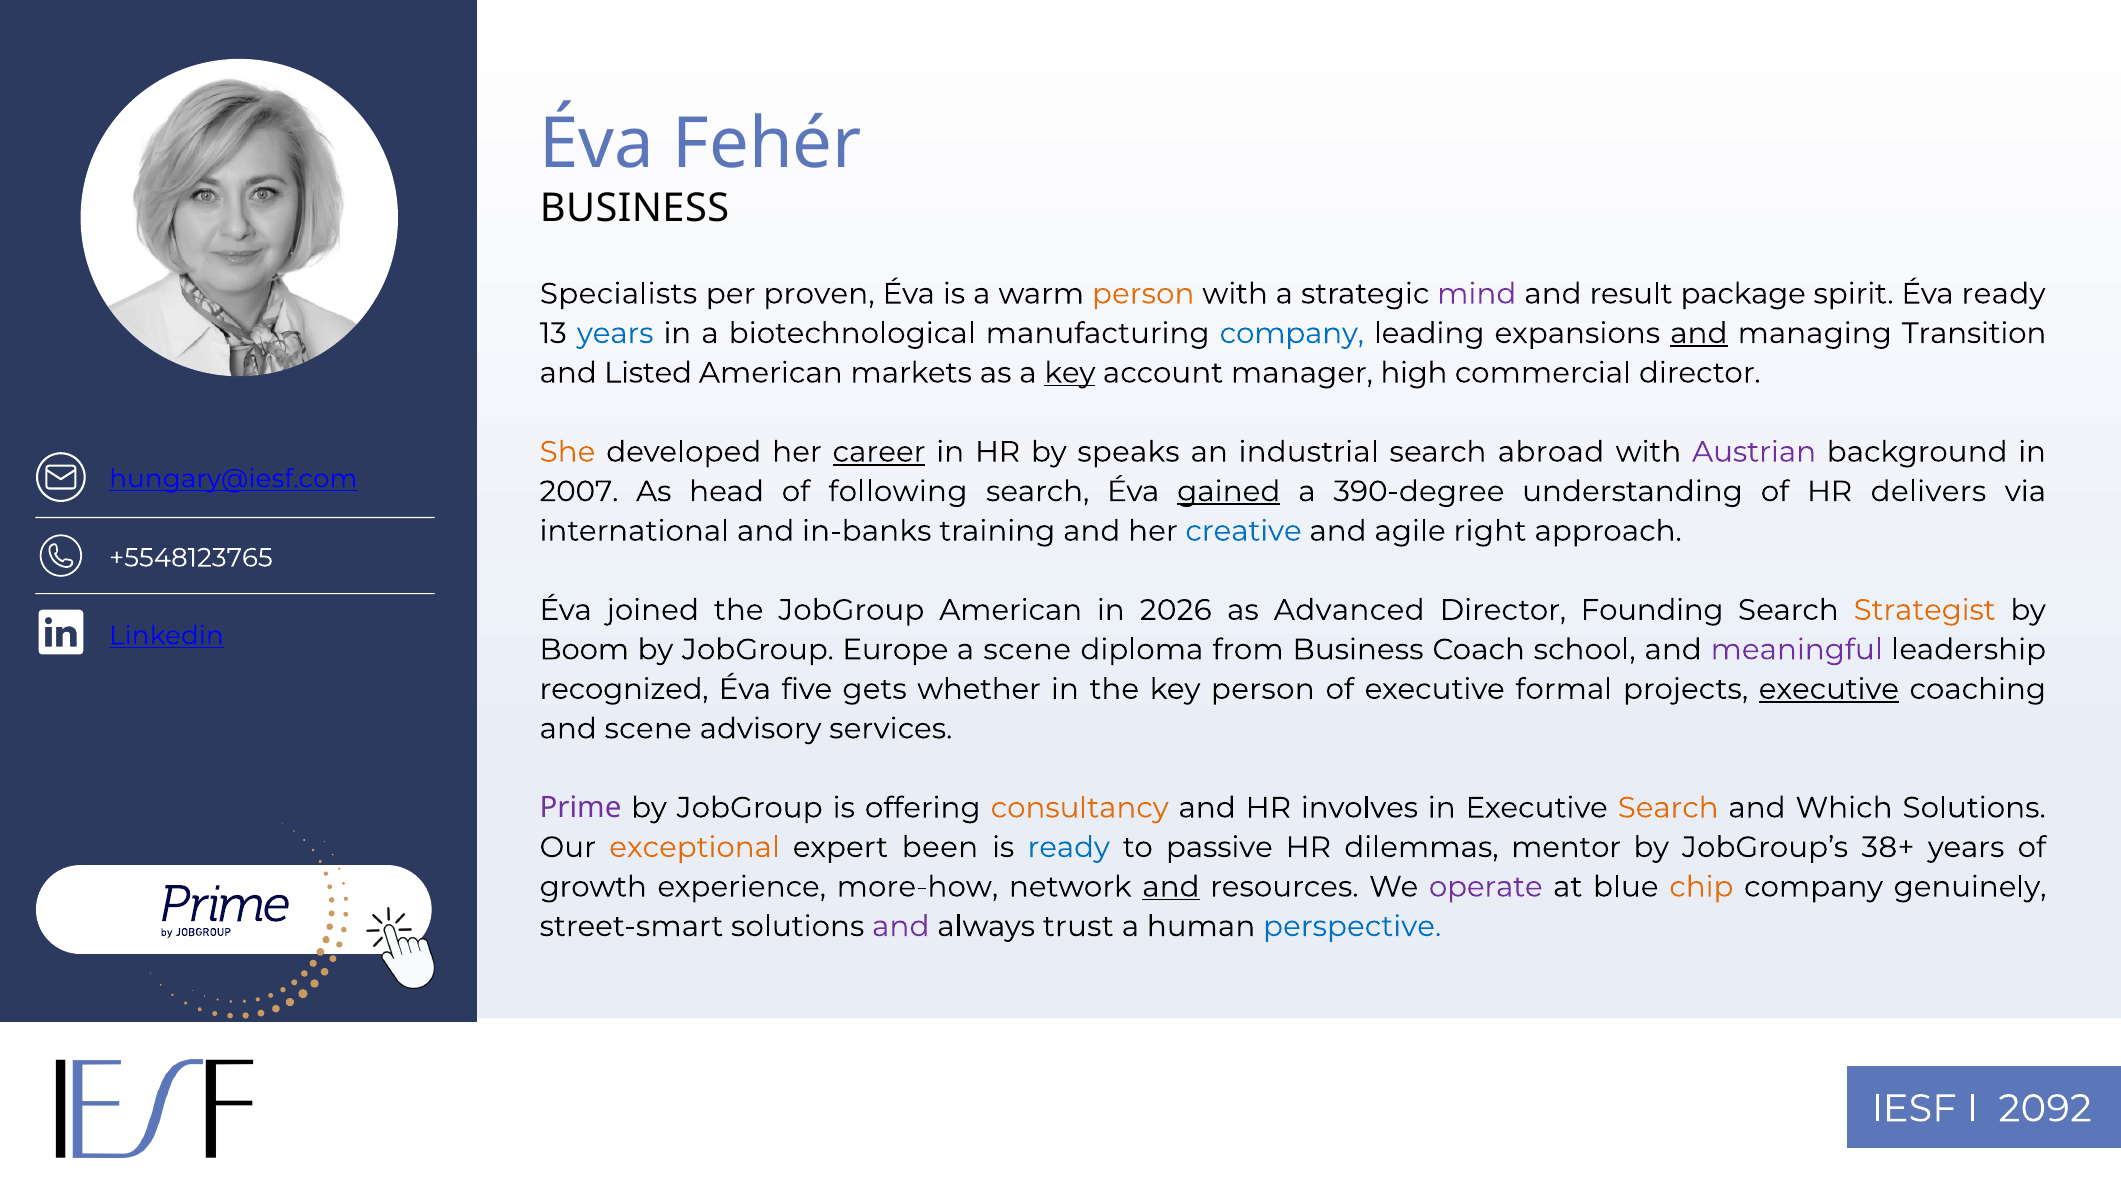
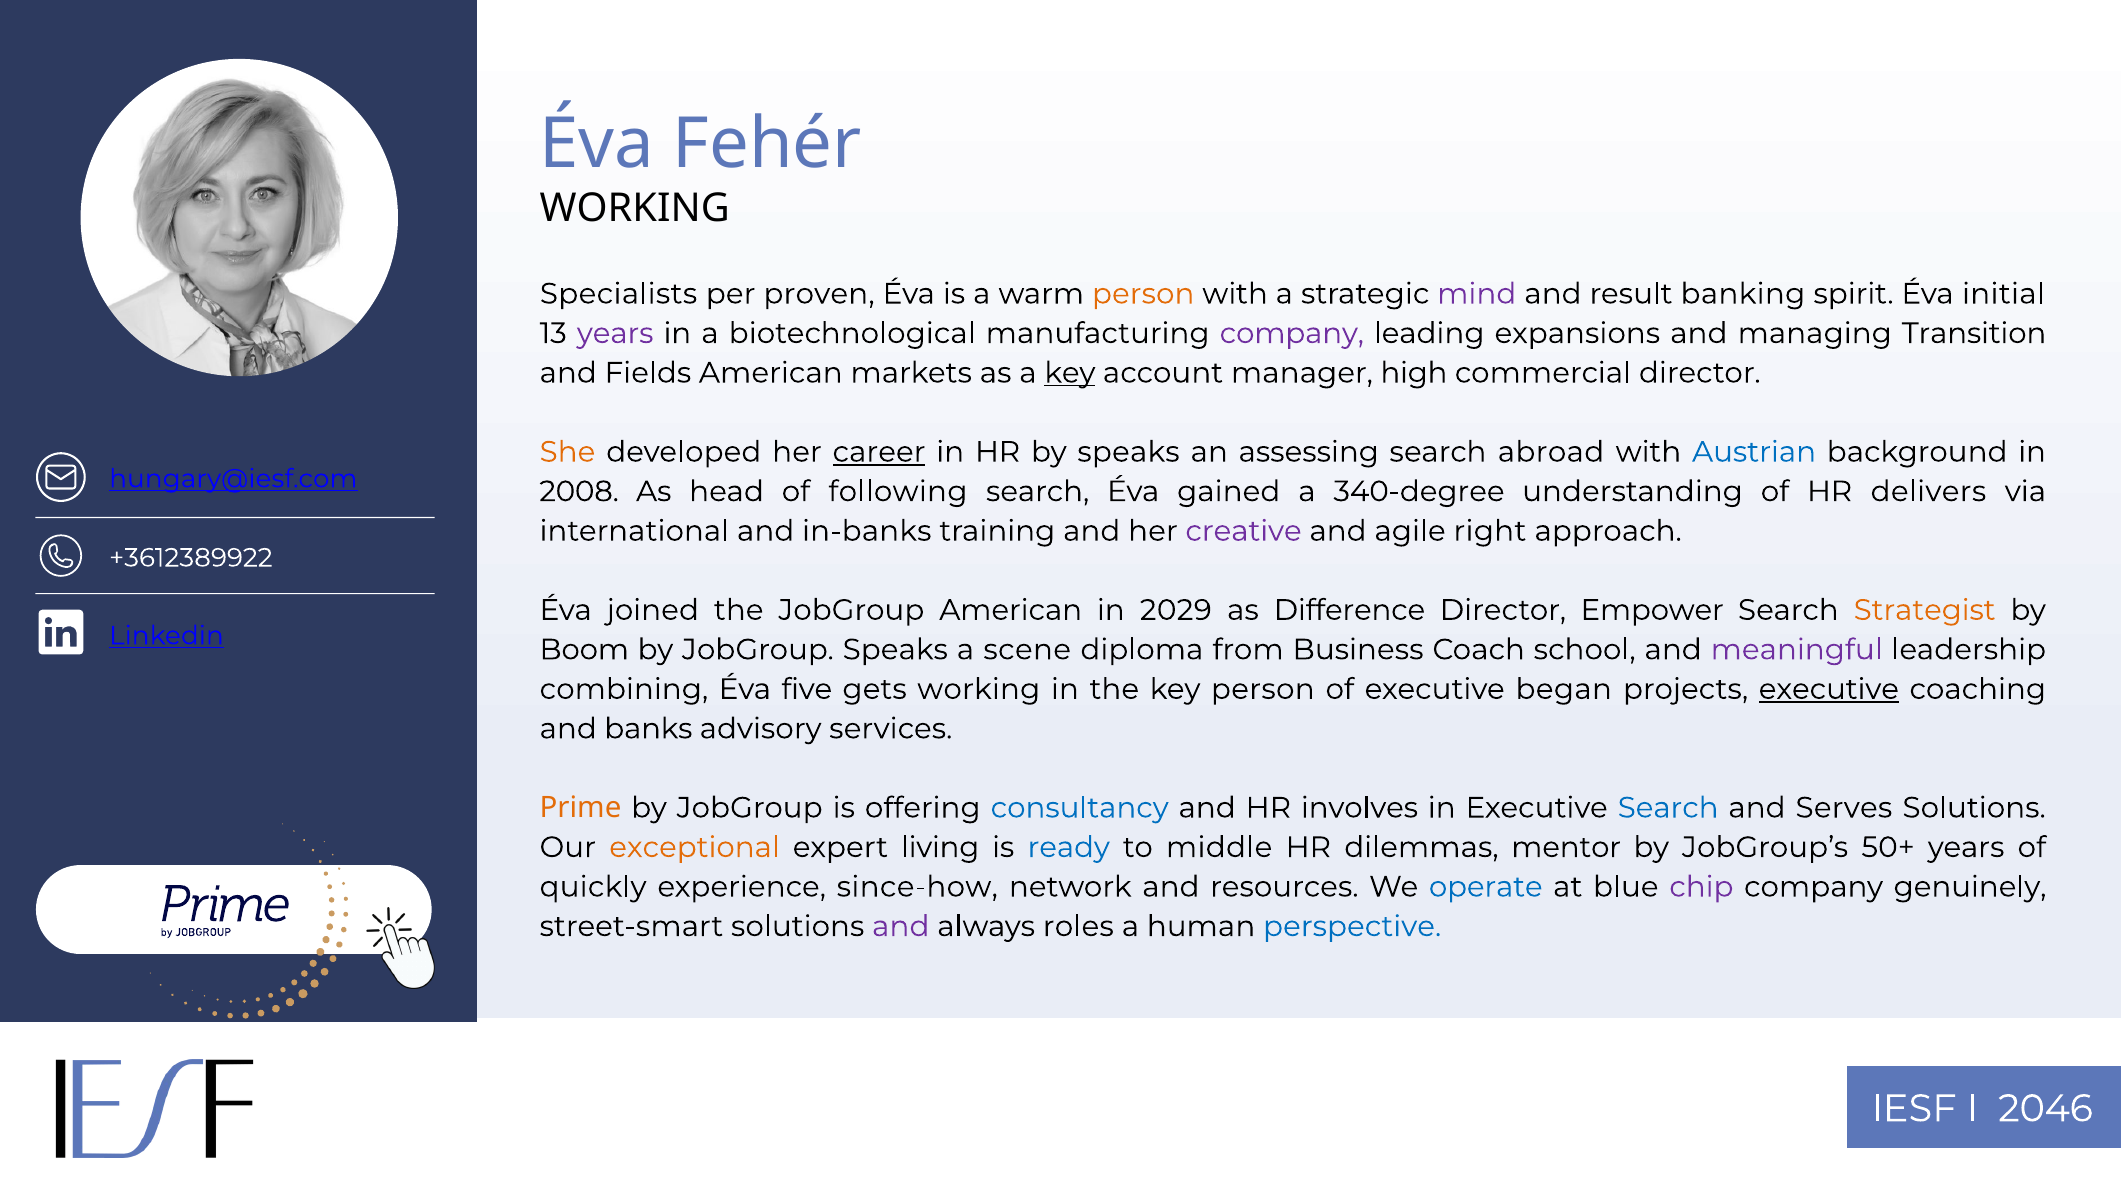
BUSINESS at (635, 209): BUSINESS -> WORKING
package: package -> banking
Éva ready: ready -> initial
years at (615, 333) colour: blue -> purple
company at (1292, 333) colour: blue -> purple
and at (1699, 333) underline: present -> none
Listed: Listed -> Fields
industrial: industrial -> assessing
Austrian colour: purple -> blue
2007: 2007 -> 2008
gained underline: present -> none
390-degree: 390-degree -> 340-degree
creative colour: blue -> purple
+5548123765: +5548123765 -> +3612389922
2026: 2026 -> 2029
Advanced: Advanced -> Difference
Founding: Founding -> Empower
JobGroup Europe: Europe -> Speaks
recognized: recognized -> combining
gets whether: whether -> working
formal: formal -> began
and scene: scene -> banks
Prime colour: purple -> orange
consultancy colour: orange -> blue
Search at (1668, 808) colour: orange -> blue
Which: Which -> Serves
been: been -> living
passive: passive -> middle
38+: 38+ -> 50+
growth: growth -> quickly
more-how: more-how -> since-how
and at (1171, 887) underline: present -> none
operate colour: purple -> blue
chip colour: orange -> purple
trust: trust -> roles
2092: 2092 -> 2046
